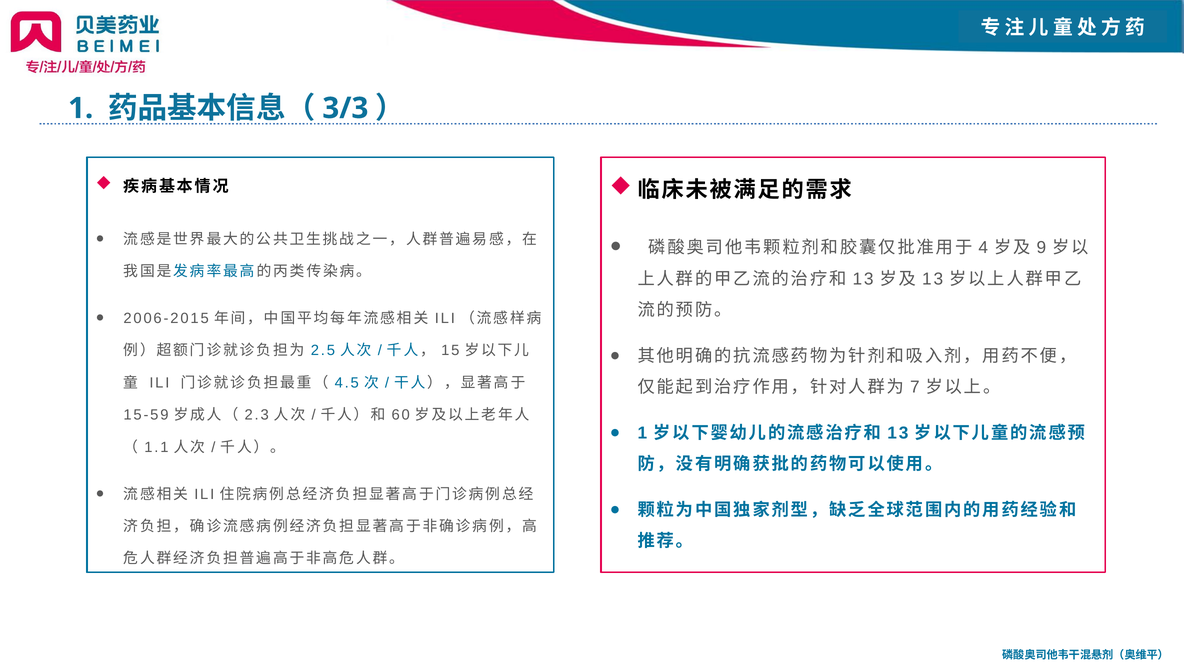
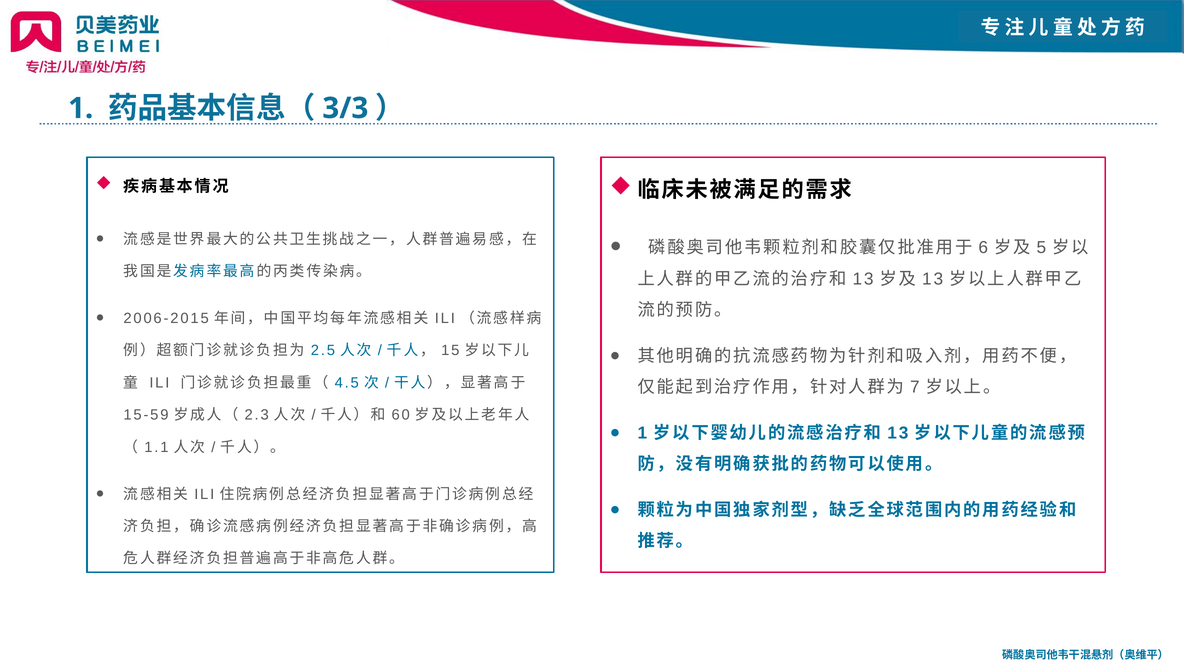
4: 4 -> 6
9: 9 -> 5
